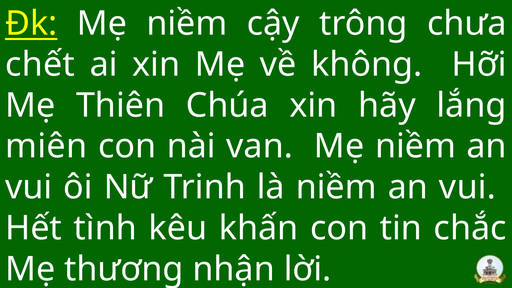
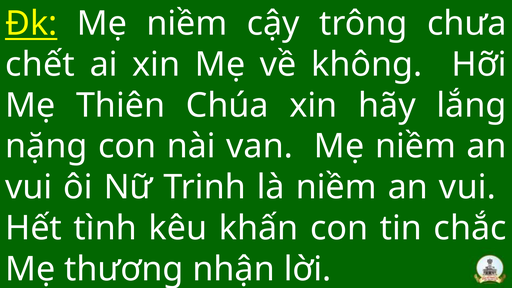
miên: miên -> nặng
